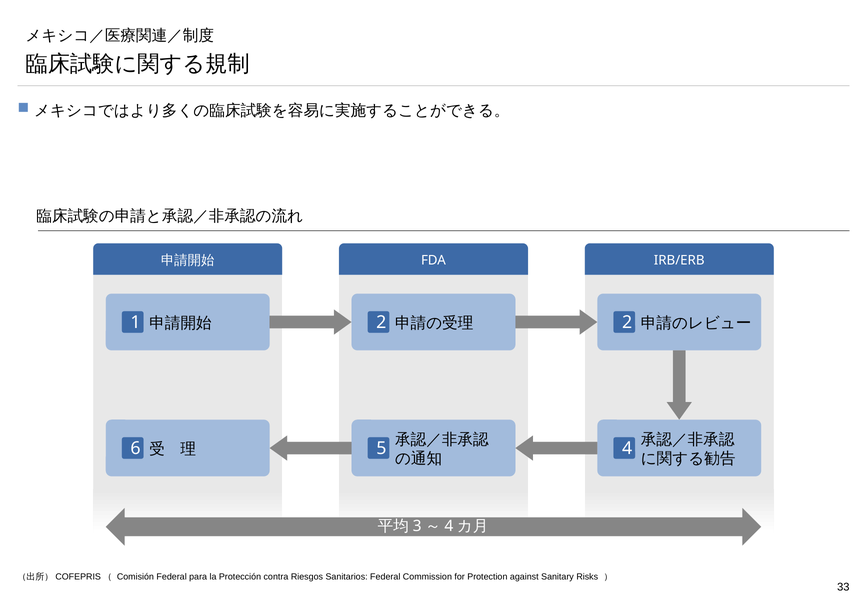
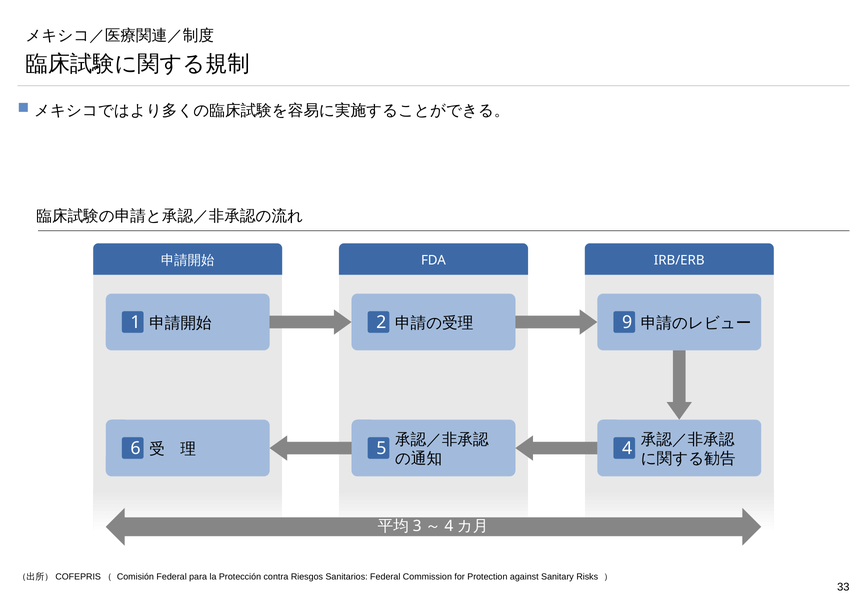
2 2: 2 -> 9
